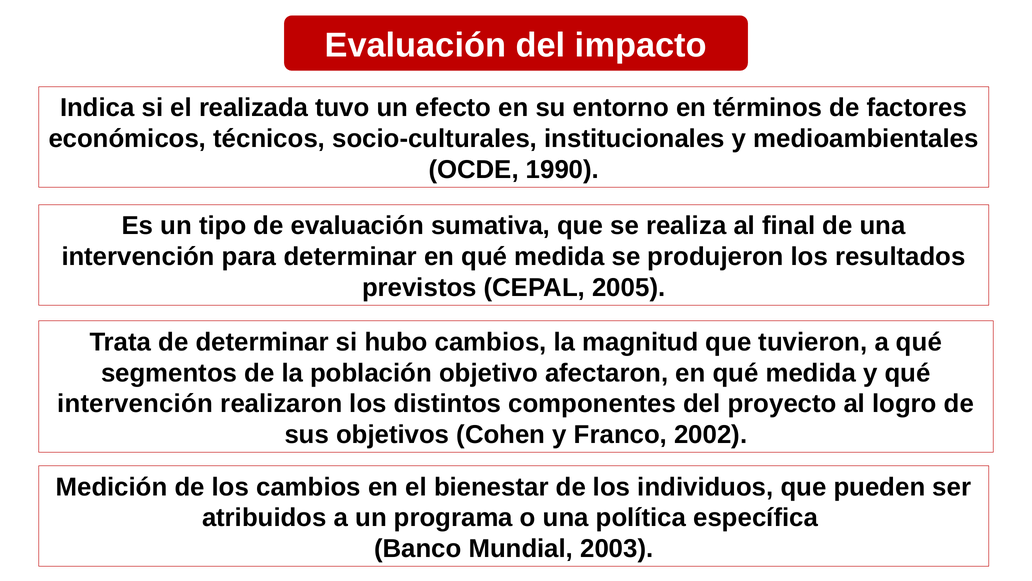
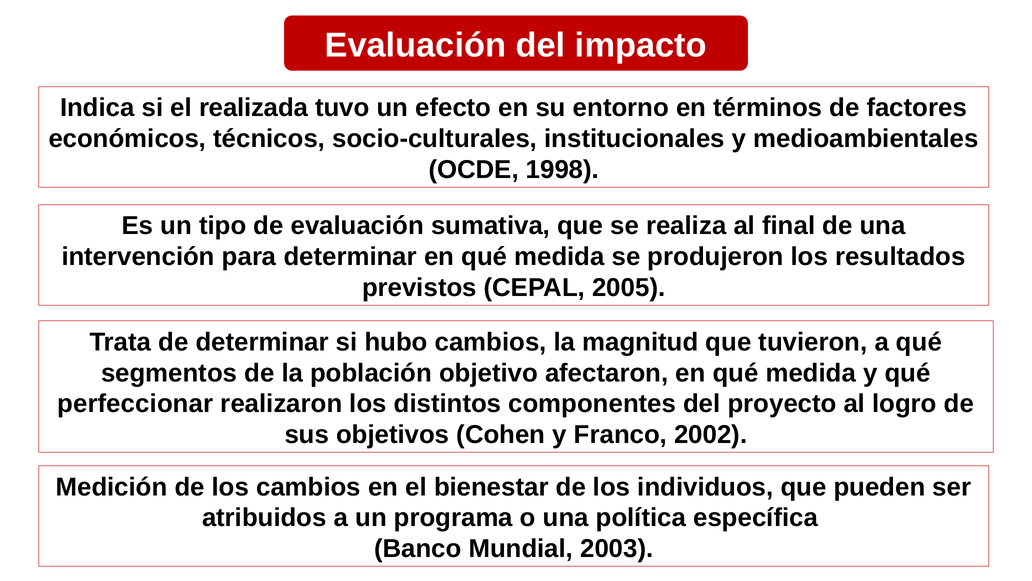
1990: 1990 -> 1998
intervención at (135, 404): intervención -> perfeccionar
